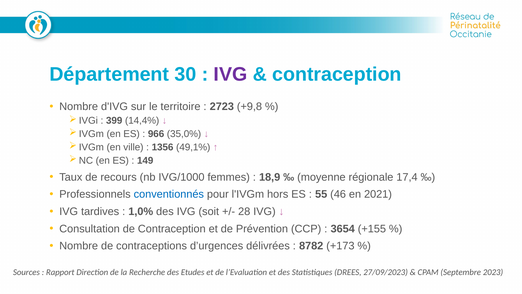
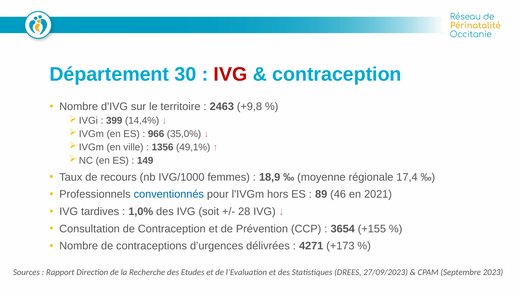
IVG at (230, 74) colour: purple -> red
2723: 2723 -> 2463
55: 55 -> 89
8782: 8782 -> 4271
